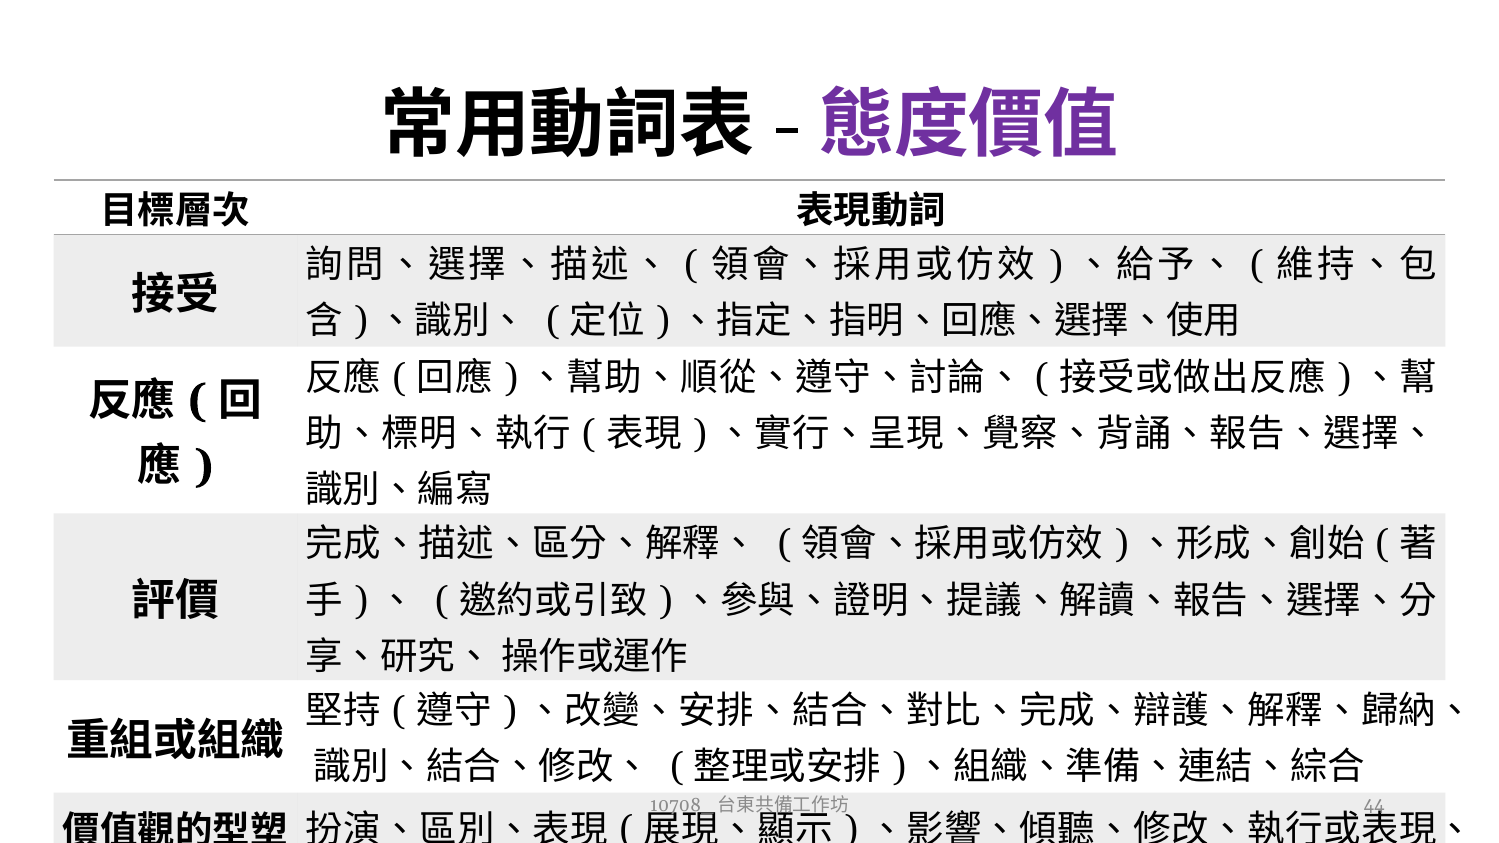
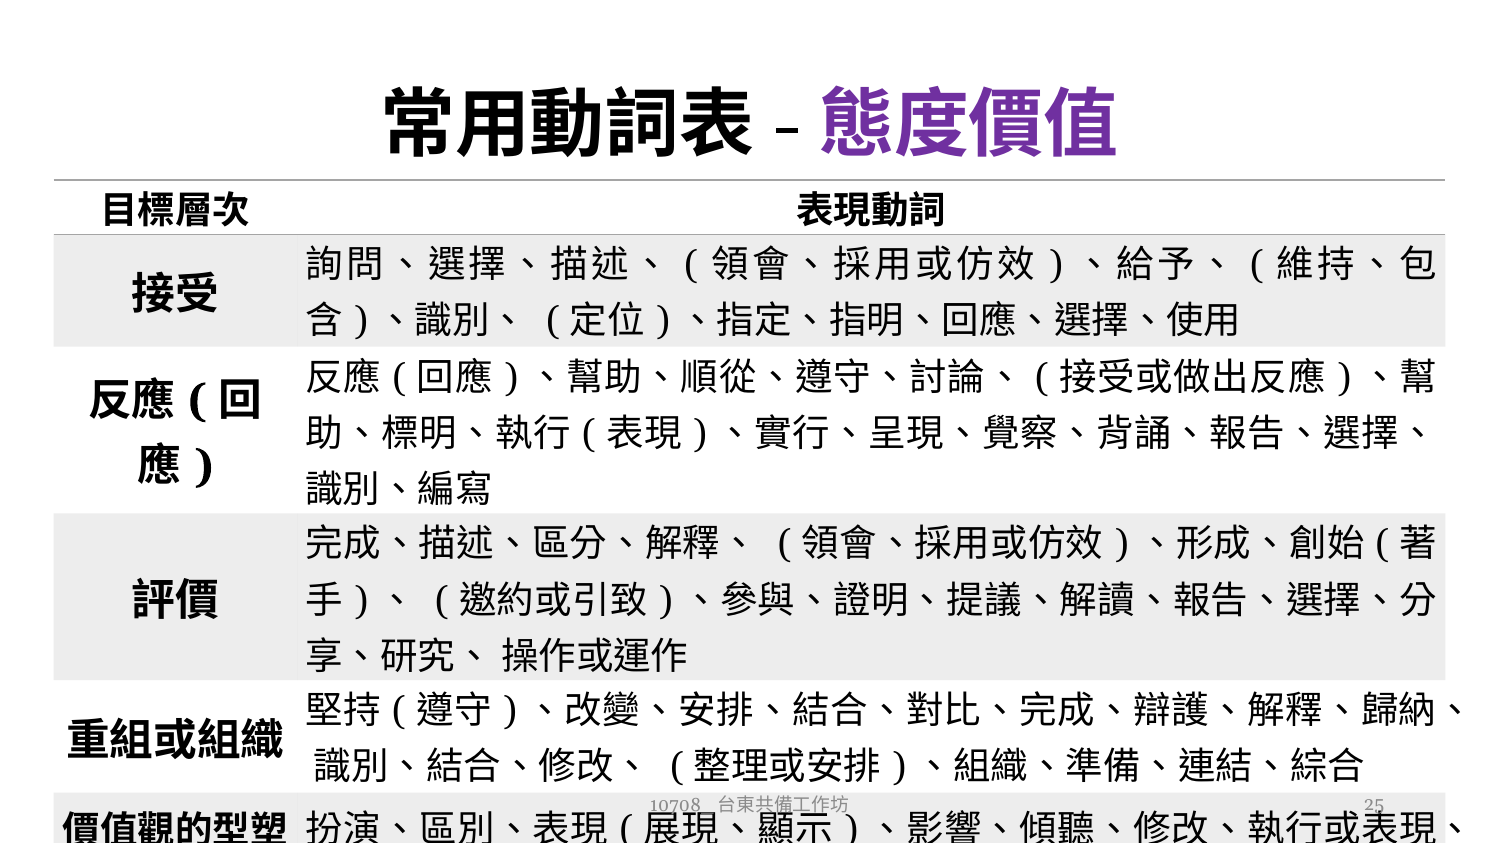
44: 44 -> 25
